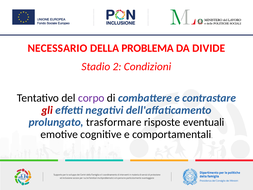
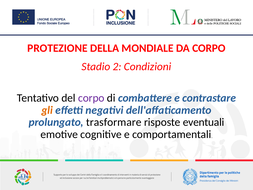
NECESSARIO: NECESSARIO -> PROTEZIONE
PROBLEMA: PROBLEMA -> MONDIALE
DA DIVIDE: DIVIDE -> CORPO
gli colour: red -> orange
